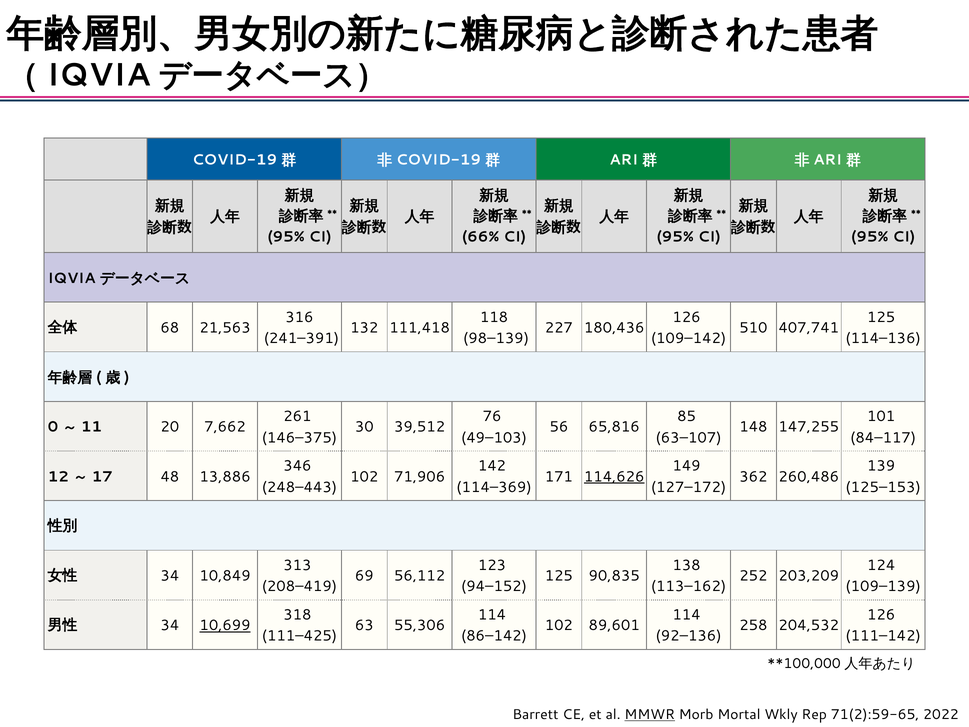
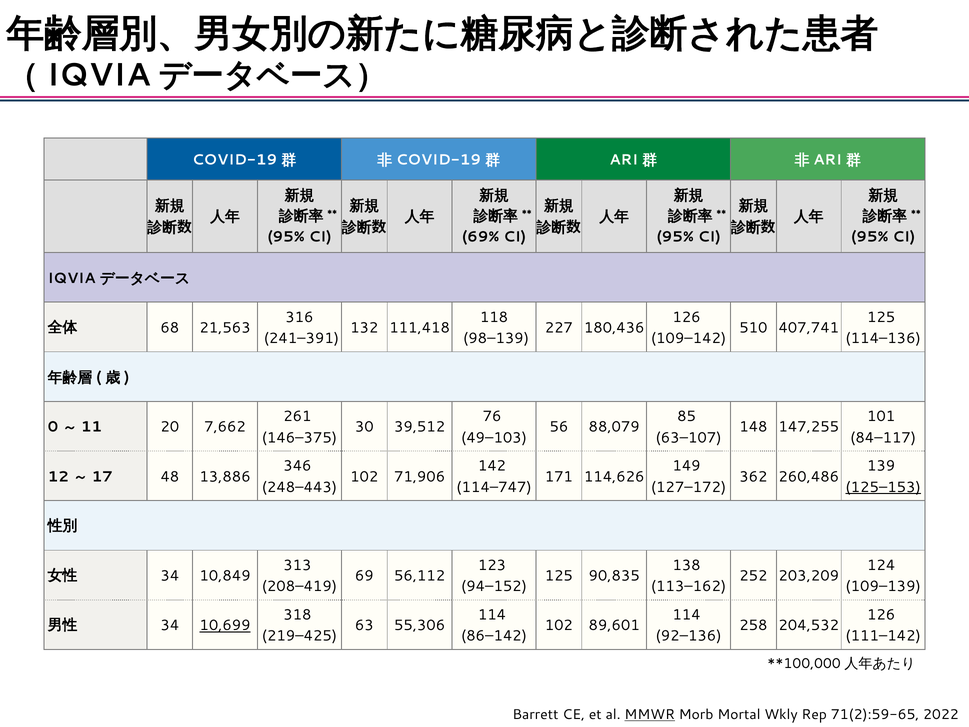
66%: 66% -> 69%
65,816: 65,816 -> 88,079
114,626 underline: present -> none
114–369: 114–369 -> 114–747
125–153 underline: none -> present
111–425: 111–425 -> 219–425
